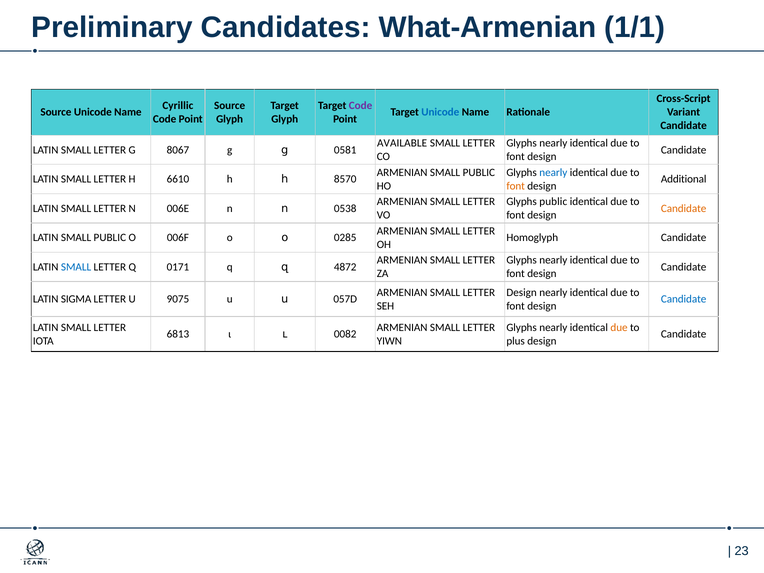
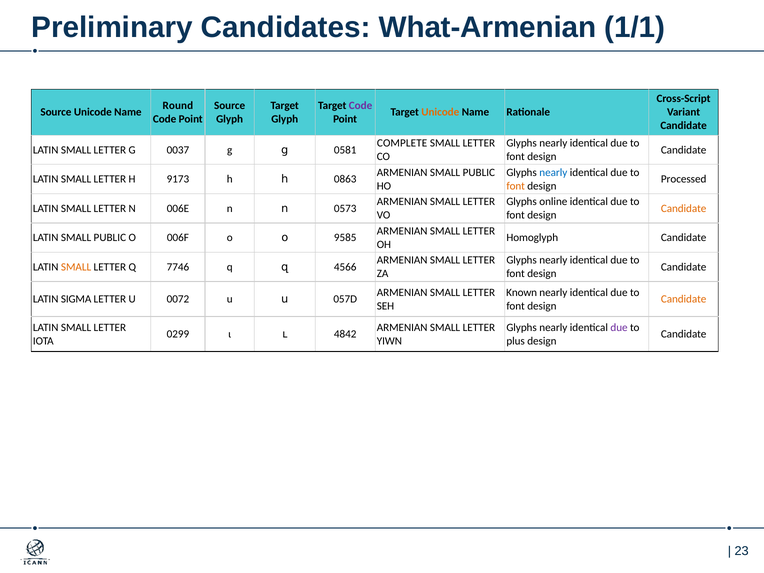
Cyrillic: Cyrillic -> Round
Unicode at (440, 112) colour: blue -> orange
AVAILABLE: AVAILABLE -> COMPLETE
8067: 8067 -> 0037
6610: 6610 -> 9173
8570: 8570 -> 0863
Additional: Additional -> Processed
Glyphs public: public -> online
0538: 0538 -> 0573
0285: 0285 -> 9585
SMALL at (76, 267) colour: blue -> orange
0171: 0171 -> 7746
4872: 4872 -> 4566
Design at (522, 292): Design -> Known
9075: 9075 -> 0072
Candidate at (684, 299) colour: blue -> orange
due at (619, 327) colour: orange -> purple
6813: 6813 -> 0299
0082: 0082 -> 4842
